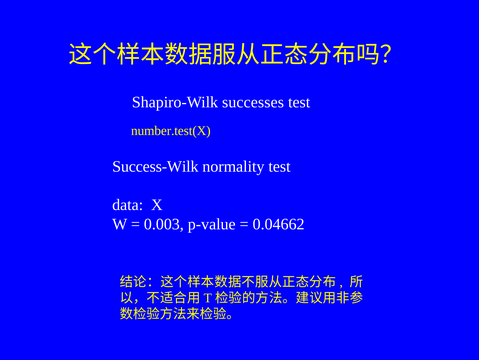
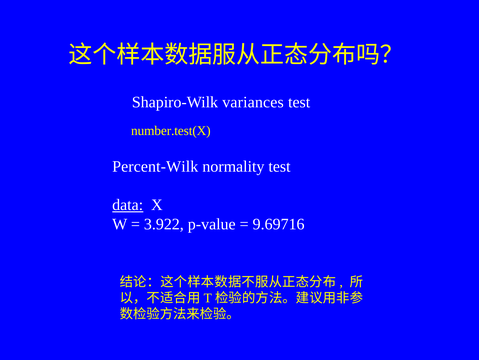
successes: successes -> variances
Success-Wilk: Success-Wilk -> Percent-Wilk
data underline: none -> present
0.003: 0.003 -> 3.922
0.04662: 0.04662 -> 9.69716
